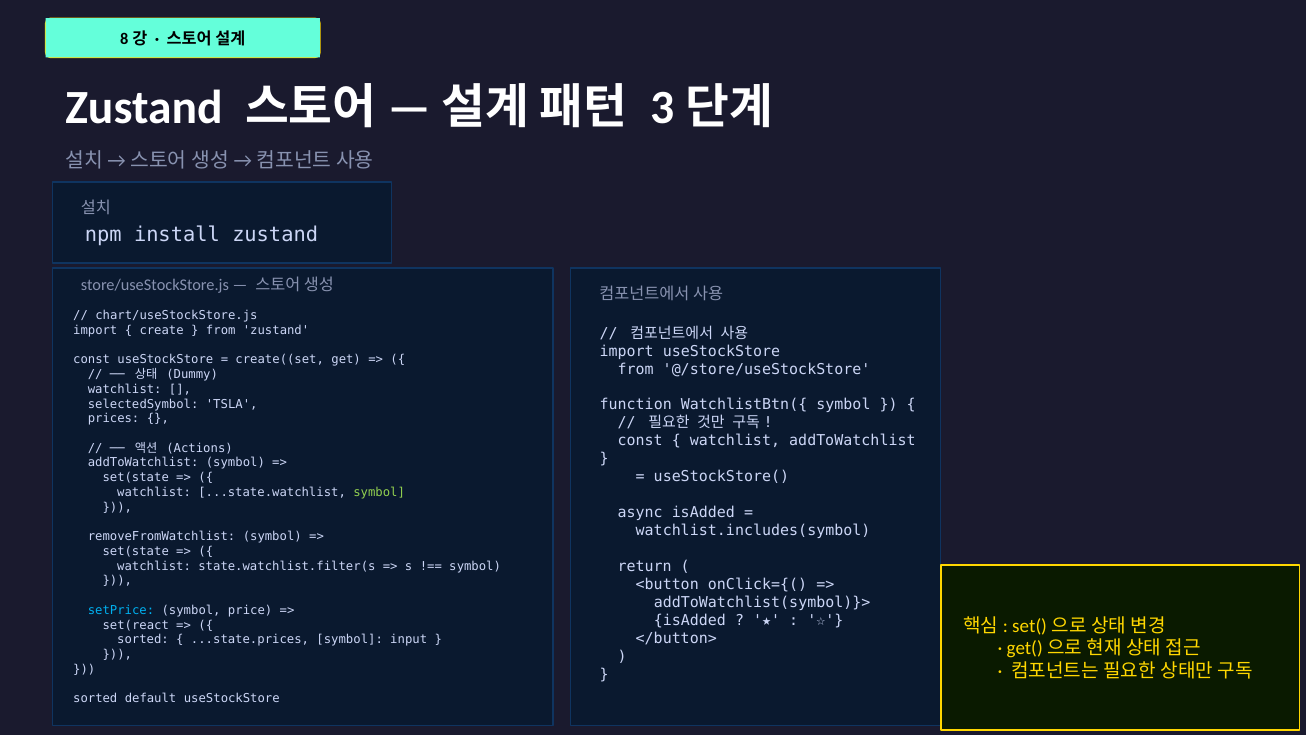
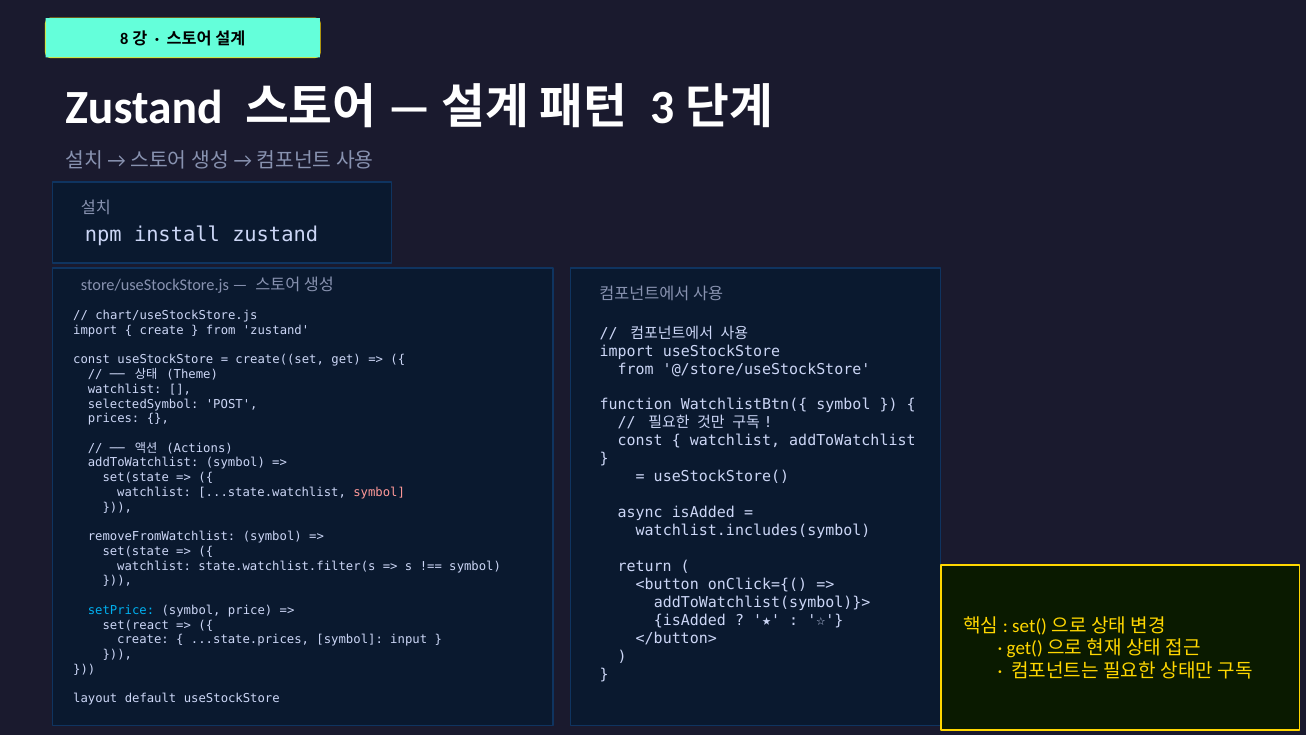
Dummy: Dummy -> Theme
TSLA: TSLA -> POST
symbol at (379, 492) colour: light green -> pink
sorted at (143, 639): sorted -> create
sorted at (95, 698): sorted -> layout
